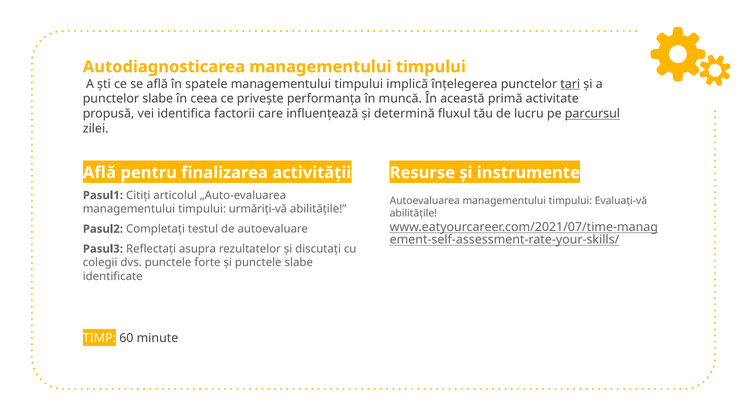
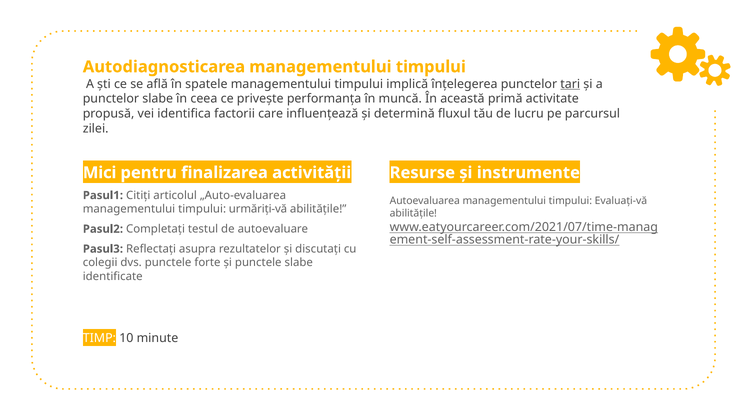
parcursul underline: present -> none
Află at (99, 173): Află -> Mici
60: 60 -> 10
